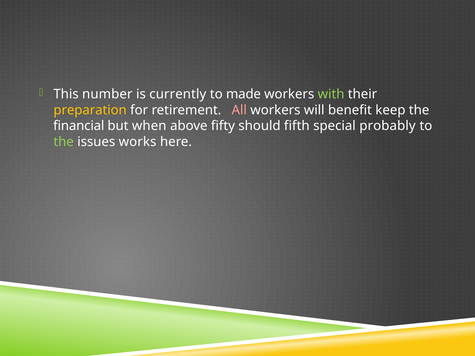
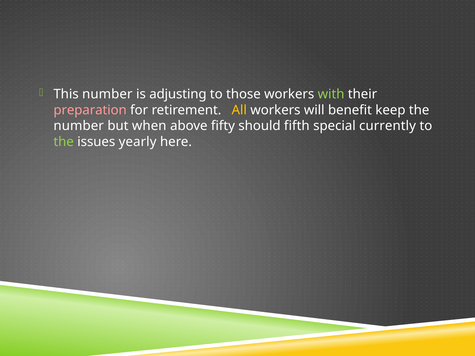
currently: currently -> adjusting
made: made -> those
preparation colour: yellow -> pink
All colour: pink -> yellow
financial at (79, 126): financial -> number
probably: probably -> currently
works: works -> yearly
